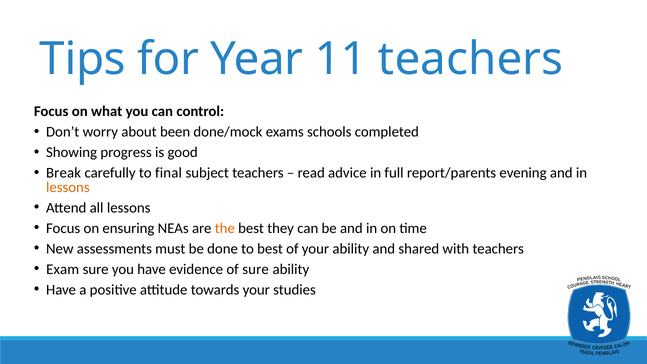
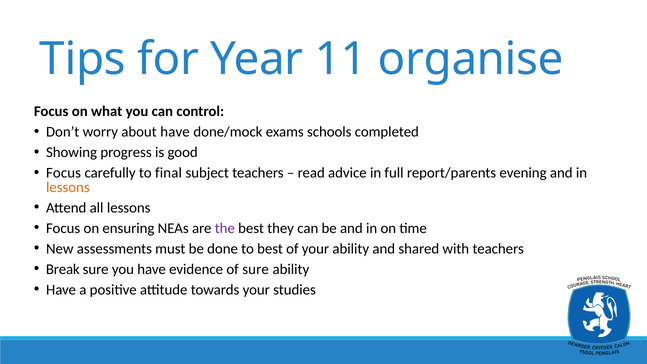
11 teachers: teachers -> organise
about been: been -> have
Break at (64, 173): Break -> Focus
the colour: orange -> purple
Exam: Exam -> Break
